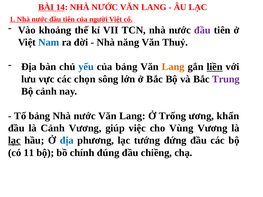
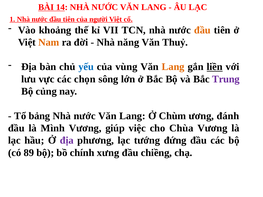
đầu at (202, 30) colour: purple -> orange
Nam colour: blue -> orange
của bảng: bảng -> vùng
Bộ cảnh: cảnh -> củng
Trống: Trống -> Chùm
khẩn: khẩn -> đánh
là Cảnh: Cảnh -> Mình
Vùng: Vùng -> Chùa
lạc at (14, 141) underline: present -> none
địa at (67, 141) colour: blue -> purple
11: 11 -> 89
đúng: đúng -> xưng
